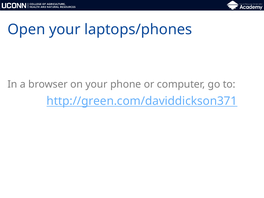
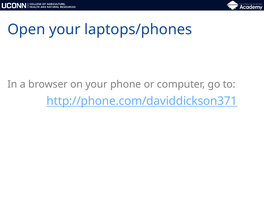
http://green.com/daviddickson371: http://green.com/daviddickson371 -> http://phone.com/daviddickson371
